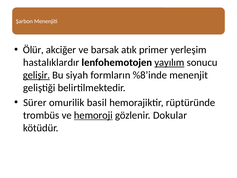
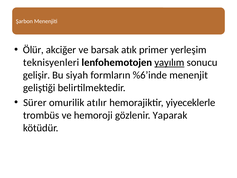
hastalıklardır: hastalıklardır -> teknisyenleri
gelişir underline: present -> none
%8’inde: %8’inde -> %6’inde
basil: basil -> atılır
rüptüründe: rüptüründe -> yiyeceklerle
hemoroji underline: present -> none
Dokular: Dokular -> Yaparak
